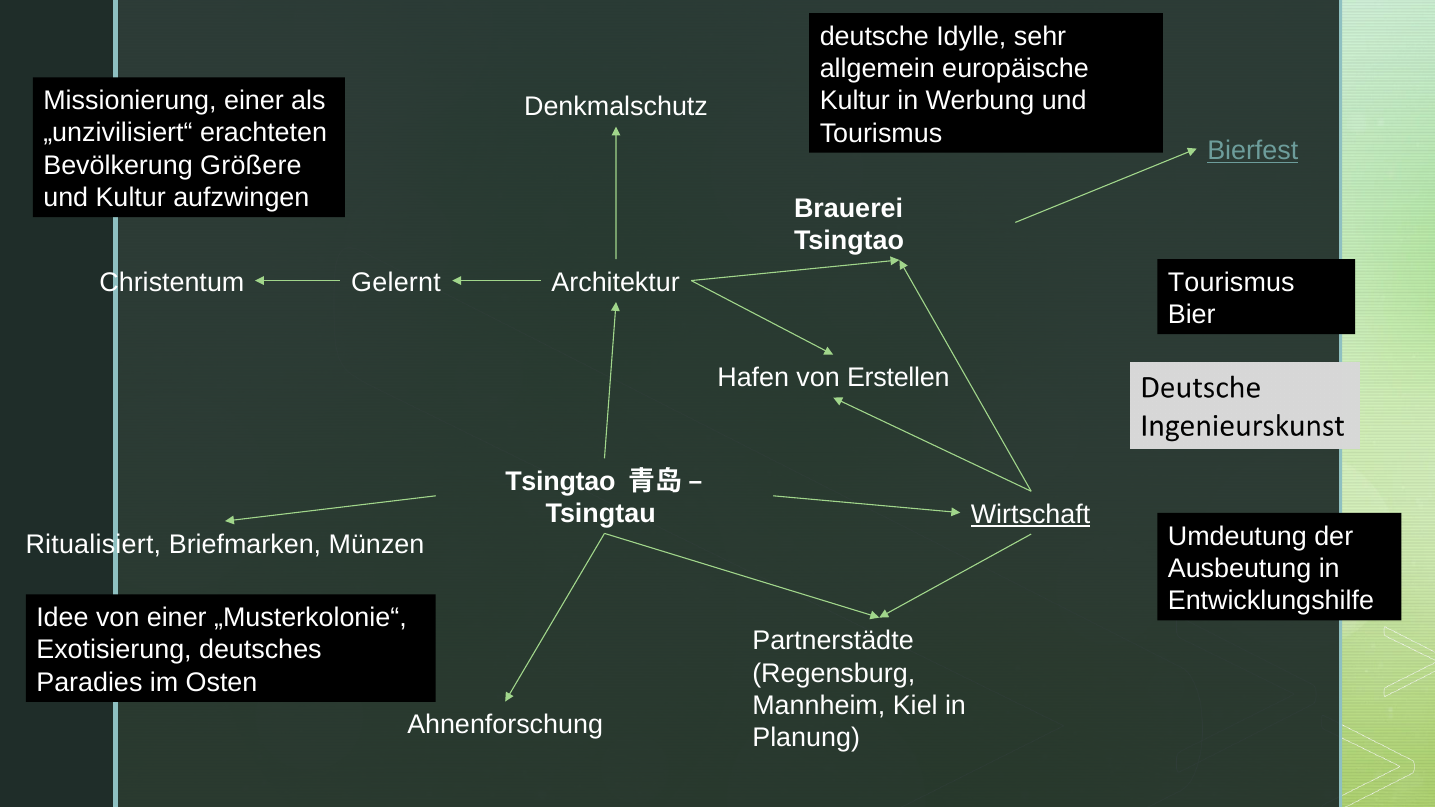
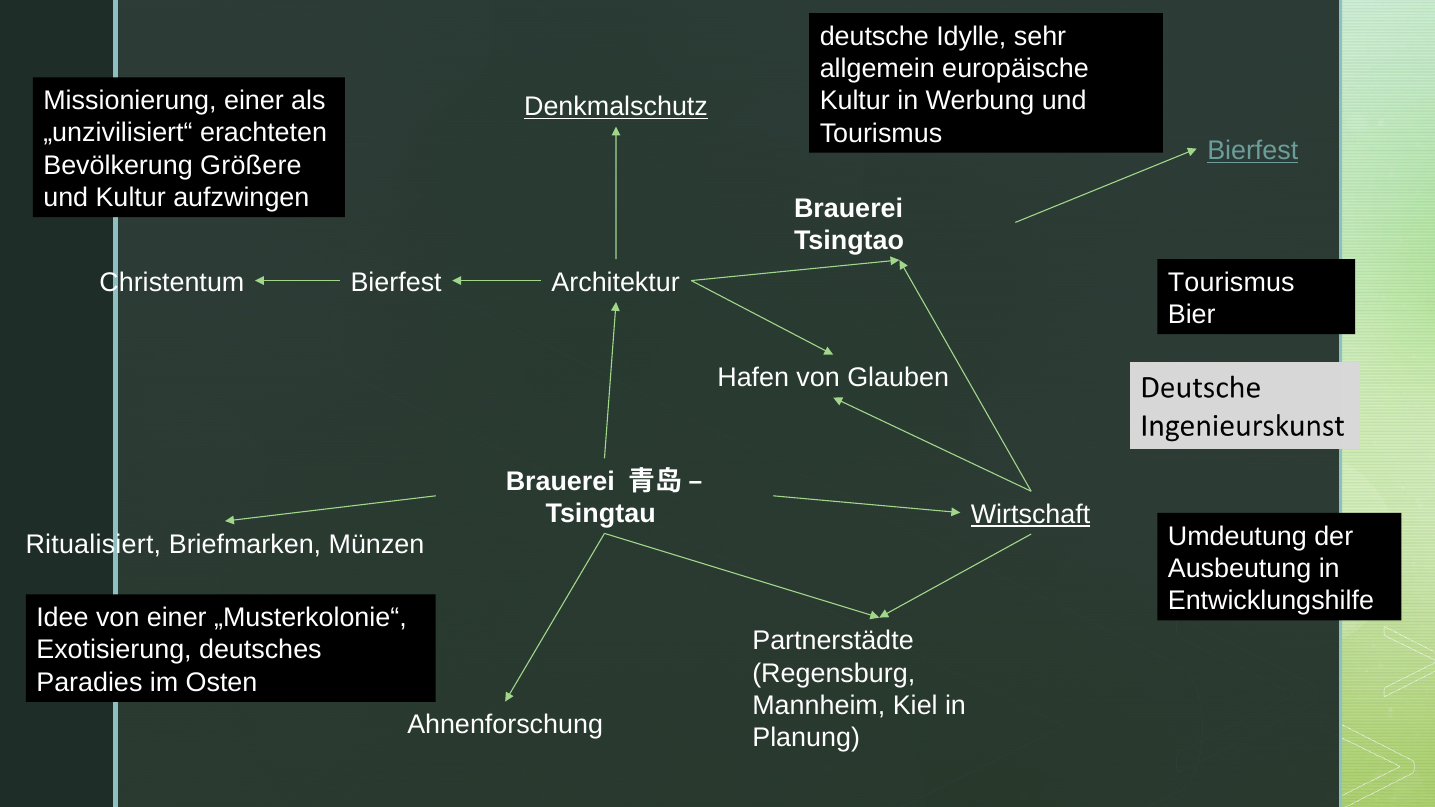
Denkmalschutz underline: none -> present
Gelernt at (396, 283): Gelernt -> Bierfest
Erstellen: Erstellen -> Glauben
Tsingtao at (560, 482): Tsingtao -> Brauerei
